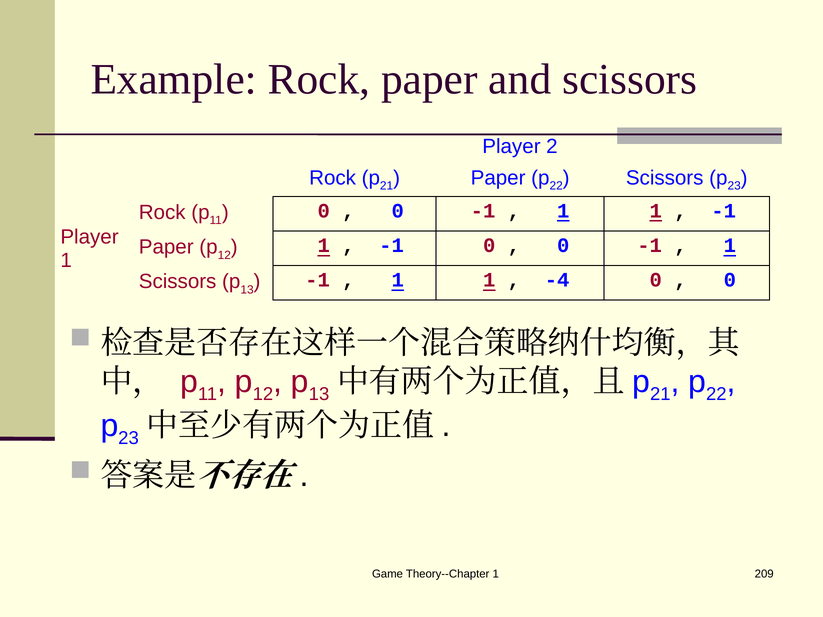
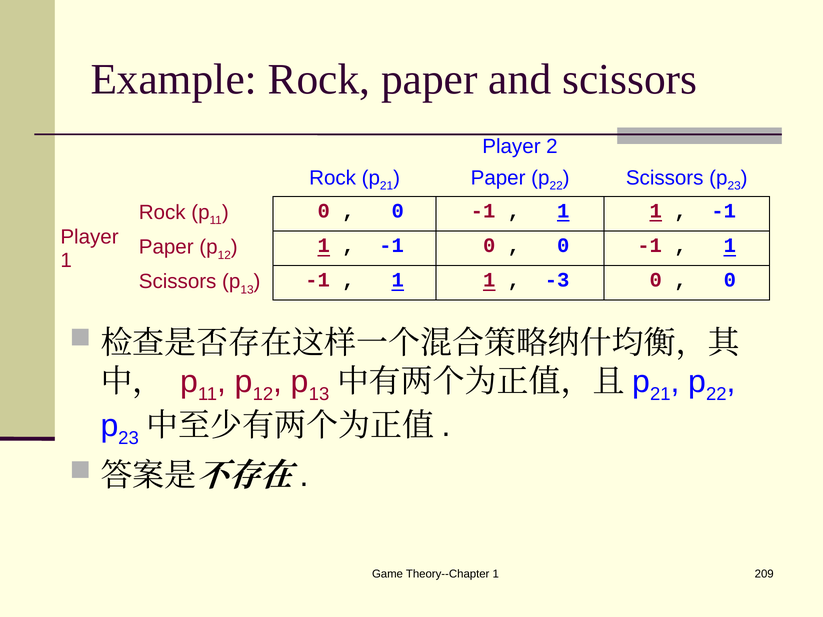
-4: -4 -> -3
